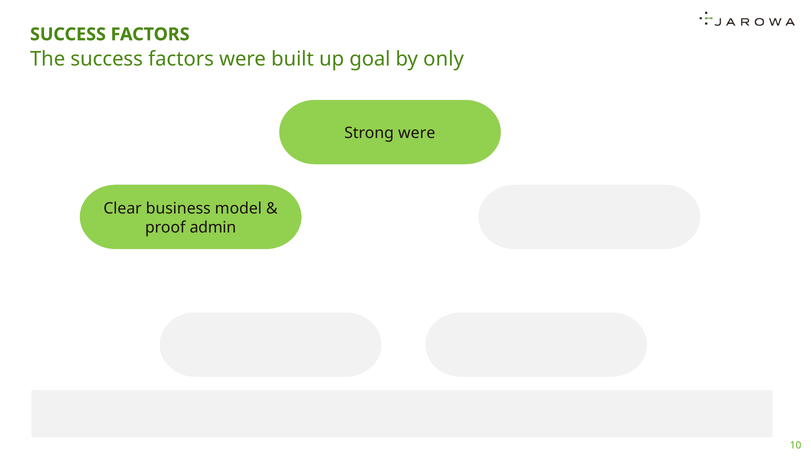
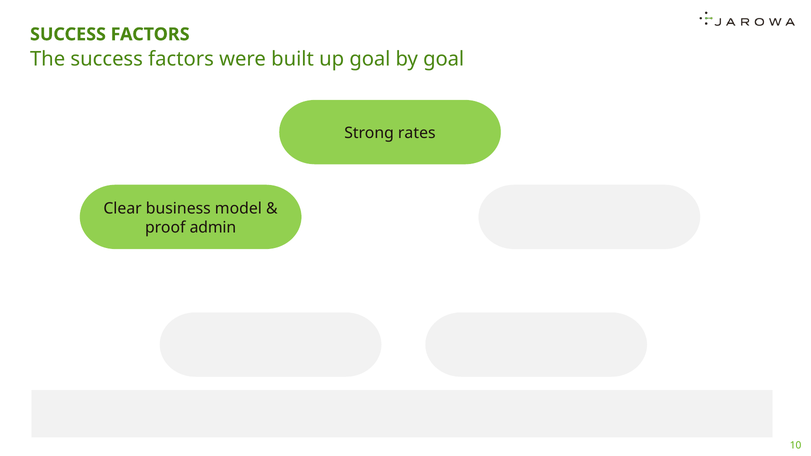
by only: only -> goal
Strong were: were -> rates
